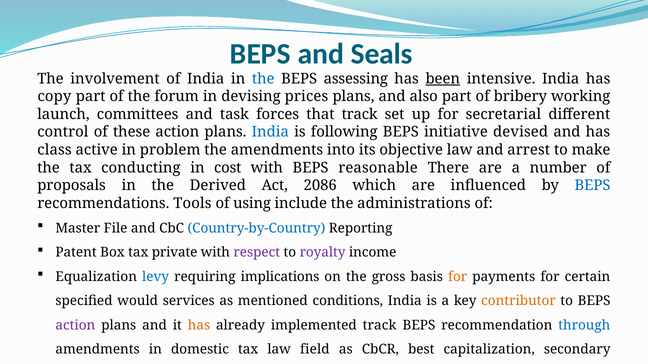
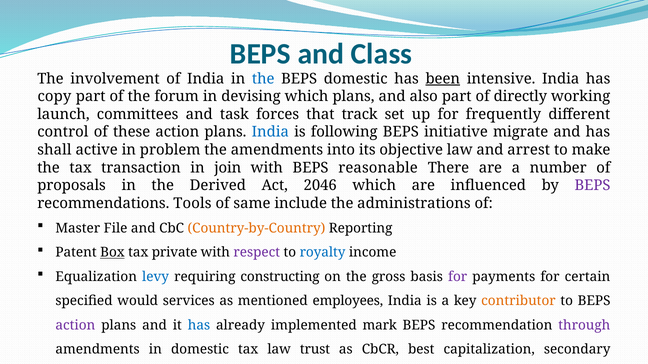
Seals: Seals -> Class
BEPS assessing: assessing -> domestic
devising prices: prices -> which
bribery: bribery -> directly
secretarial: secretarial -> frequently
devised: devised -> migrate
class: class -> shall
conducting: conducting -> transaction
cost: cost -> join
2086: 2086 -> 2046
BEPS at (593, 186) colour: blue -> purple
using: using -> same
Country-by-Country colour: blue -> orange
Box underline: none -> present
royalty colour: purple -> blue
implications: implications -> constructing
for at (458, 277) colour: orange -> purple
conditions: conditions -> employees
has at (199, 326) colour: orange -> blue
implemented track: track -> mark
through colour: blue -> purple
field: field -> trust
